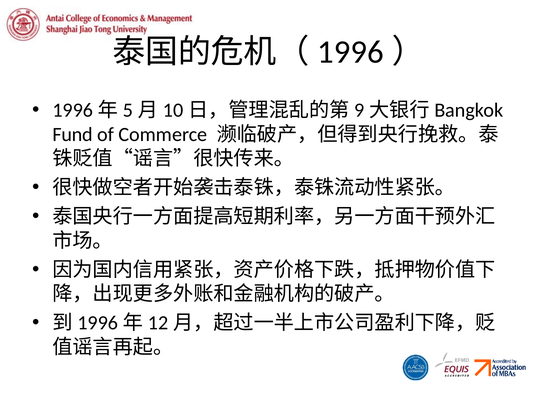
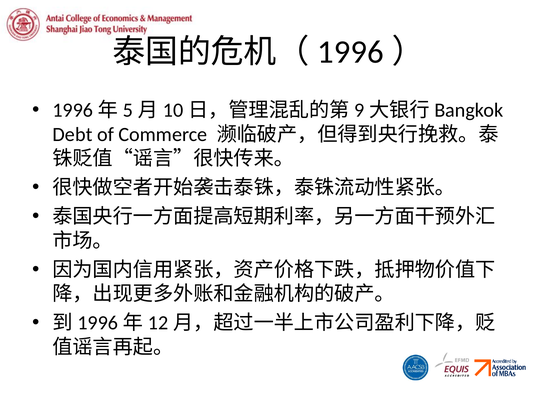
Fund: Fund -> Debt
